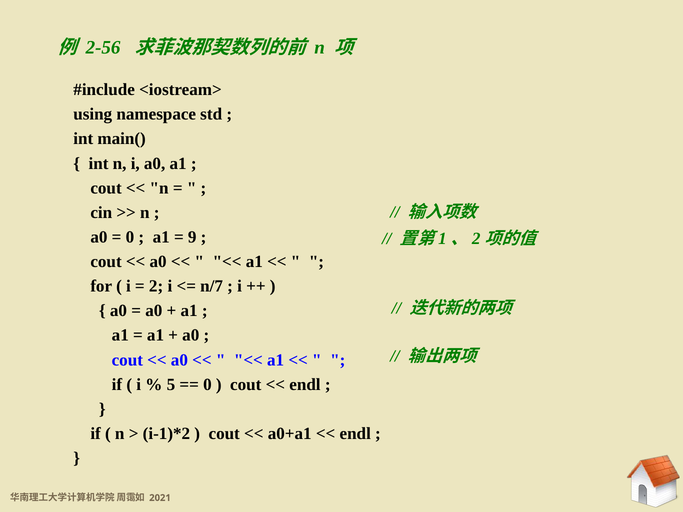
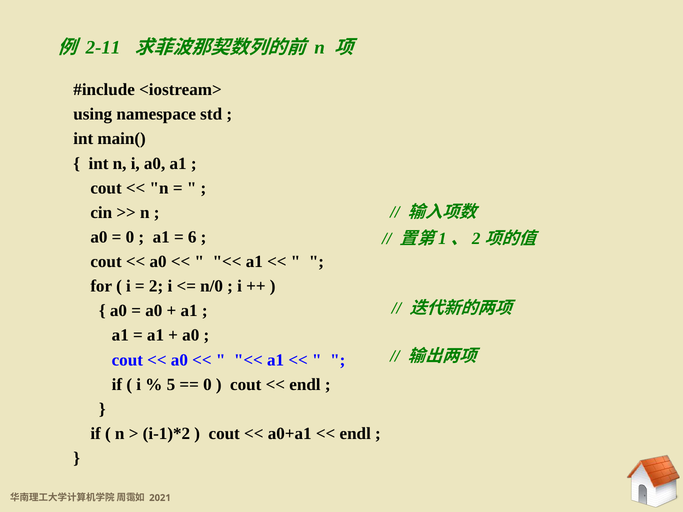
2-56: 2-56 -> 2-11
9: 9 -> 6
n/7: n/7 -> n/0
